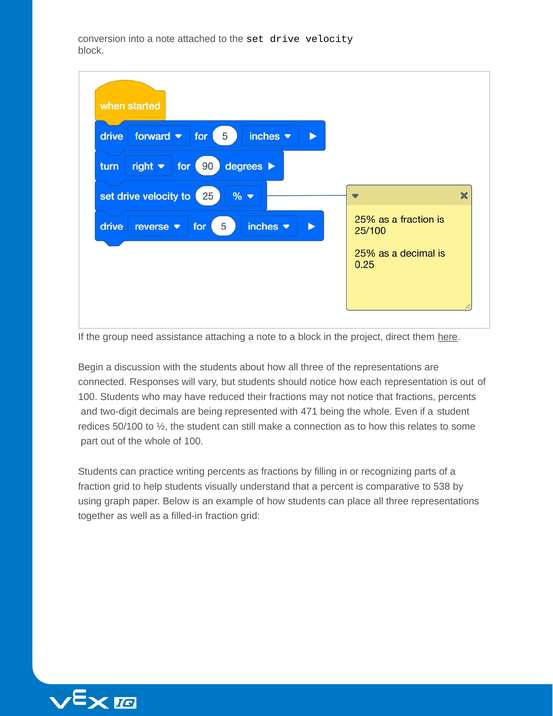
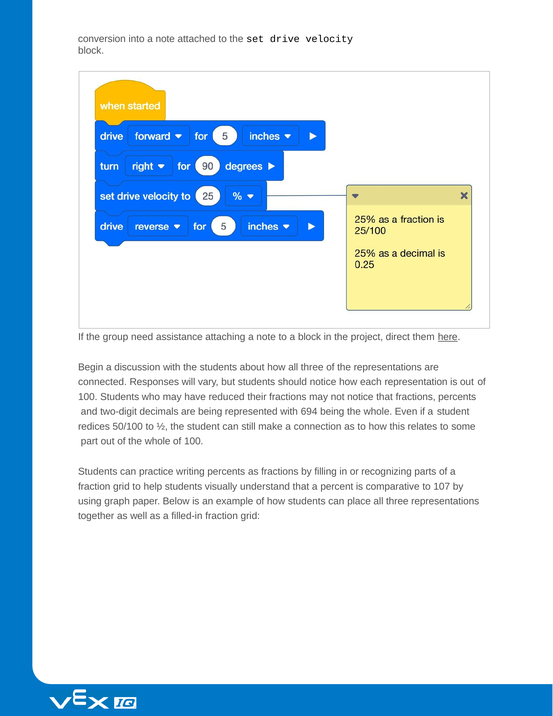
471: 471 -> 694
538: 538 -> 107
